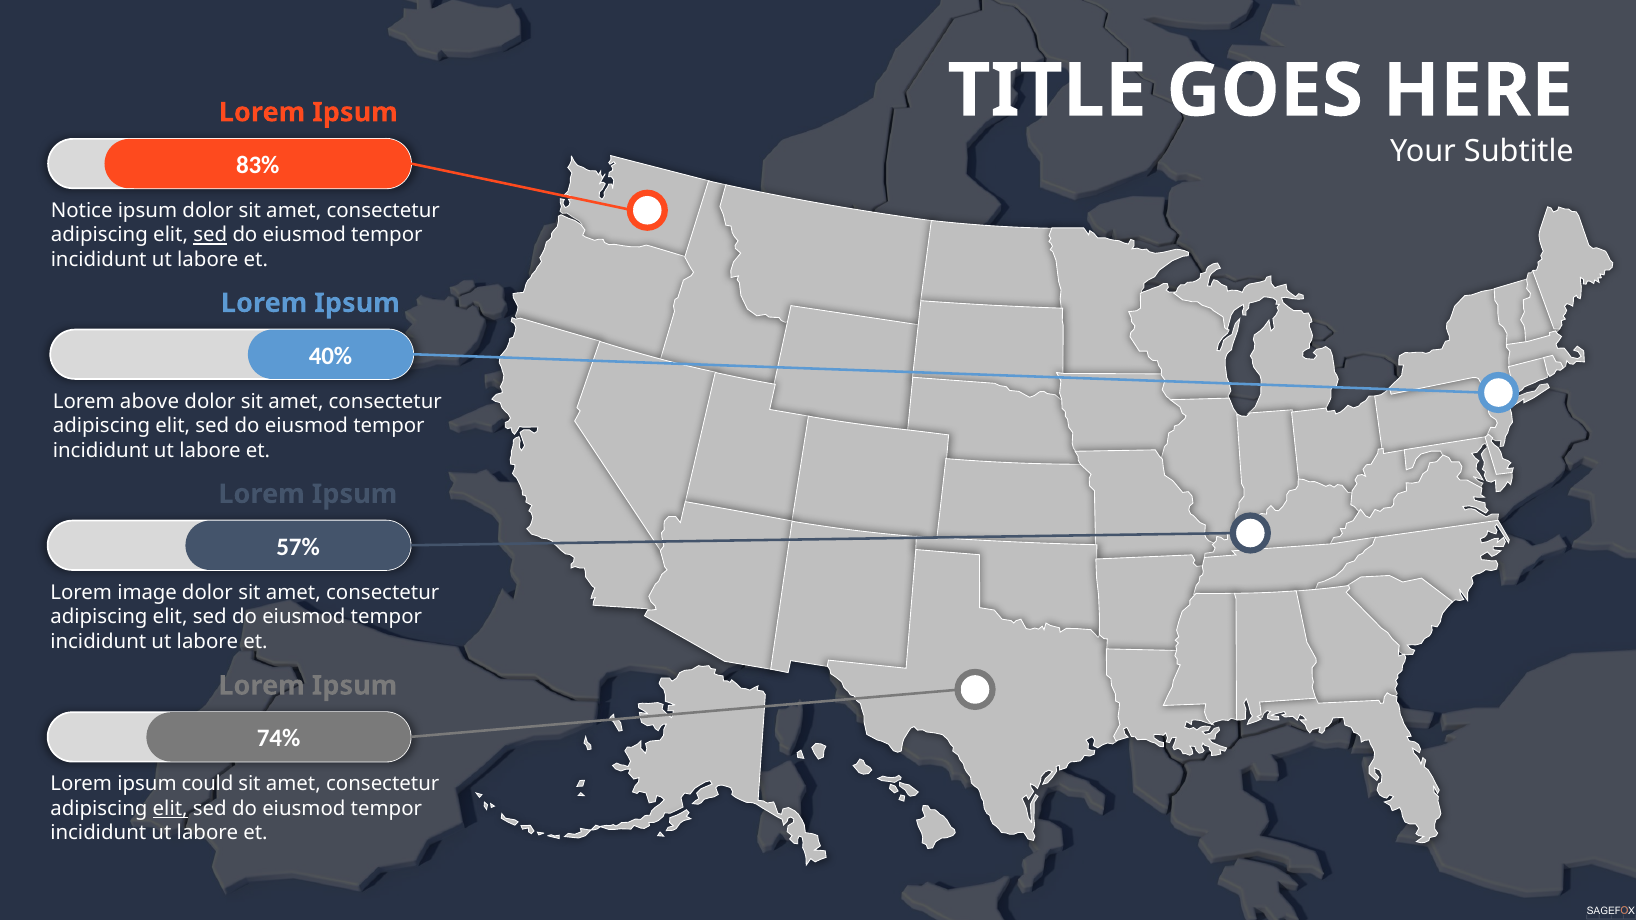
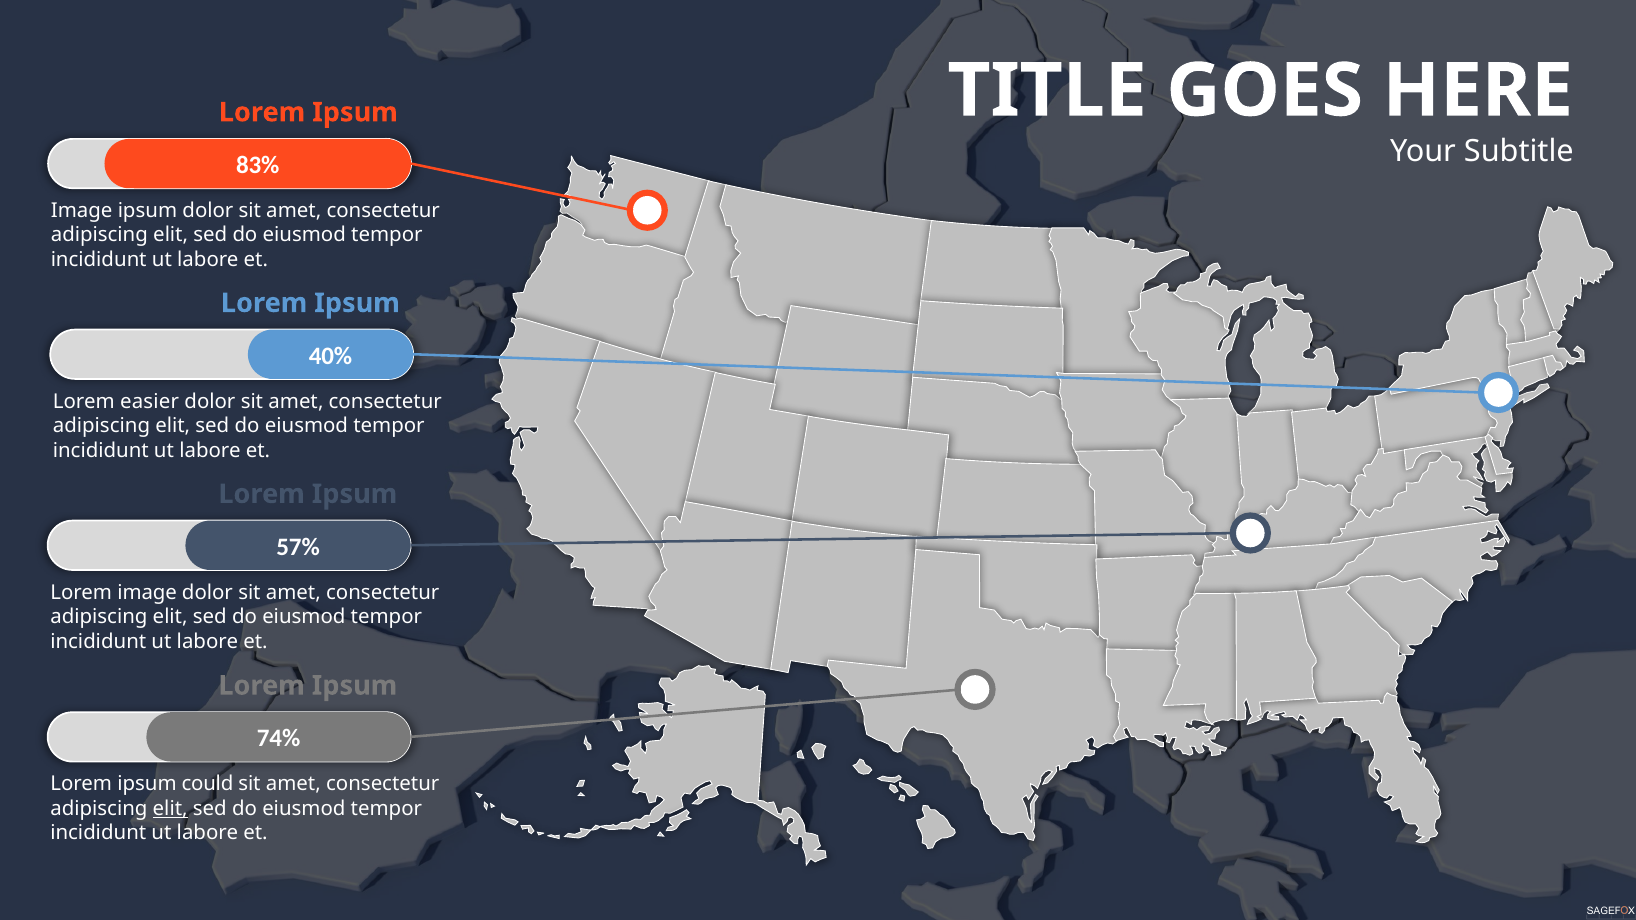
Notice at (82, 211): Notice -> Image
sed at (210, 235) underline: present -> none
above: above -> easier
